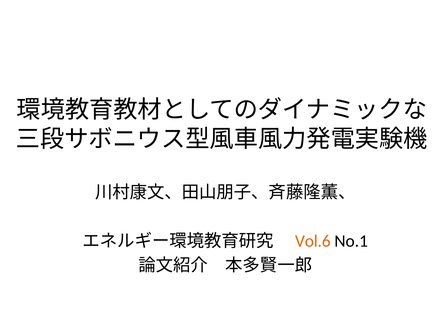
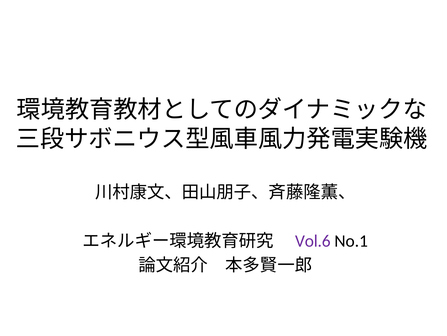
Vol.6 colour: orange -> purple
